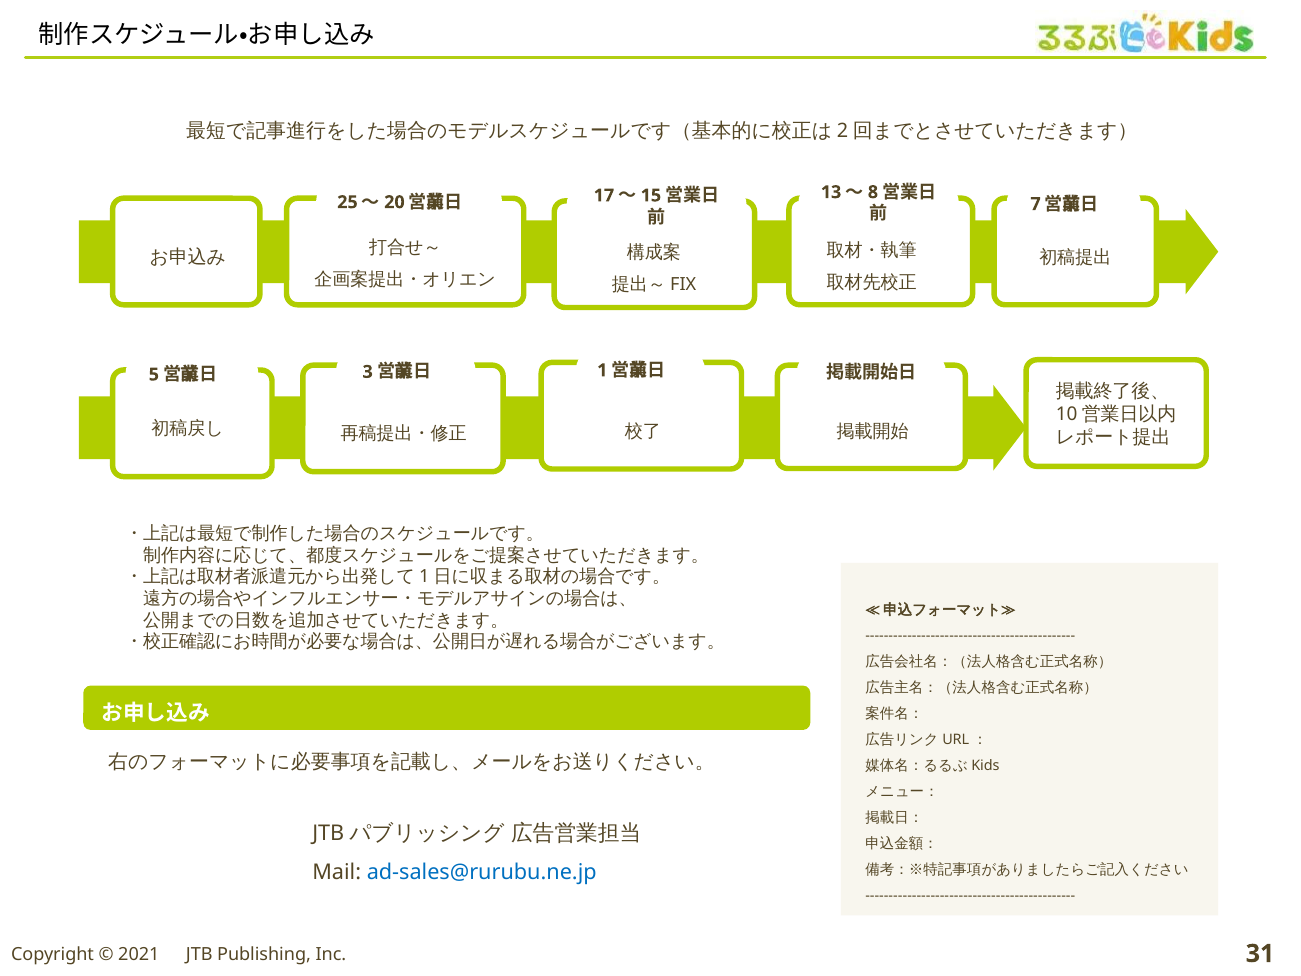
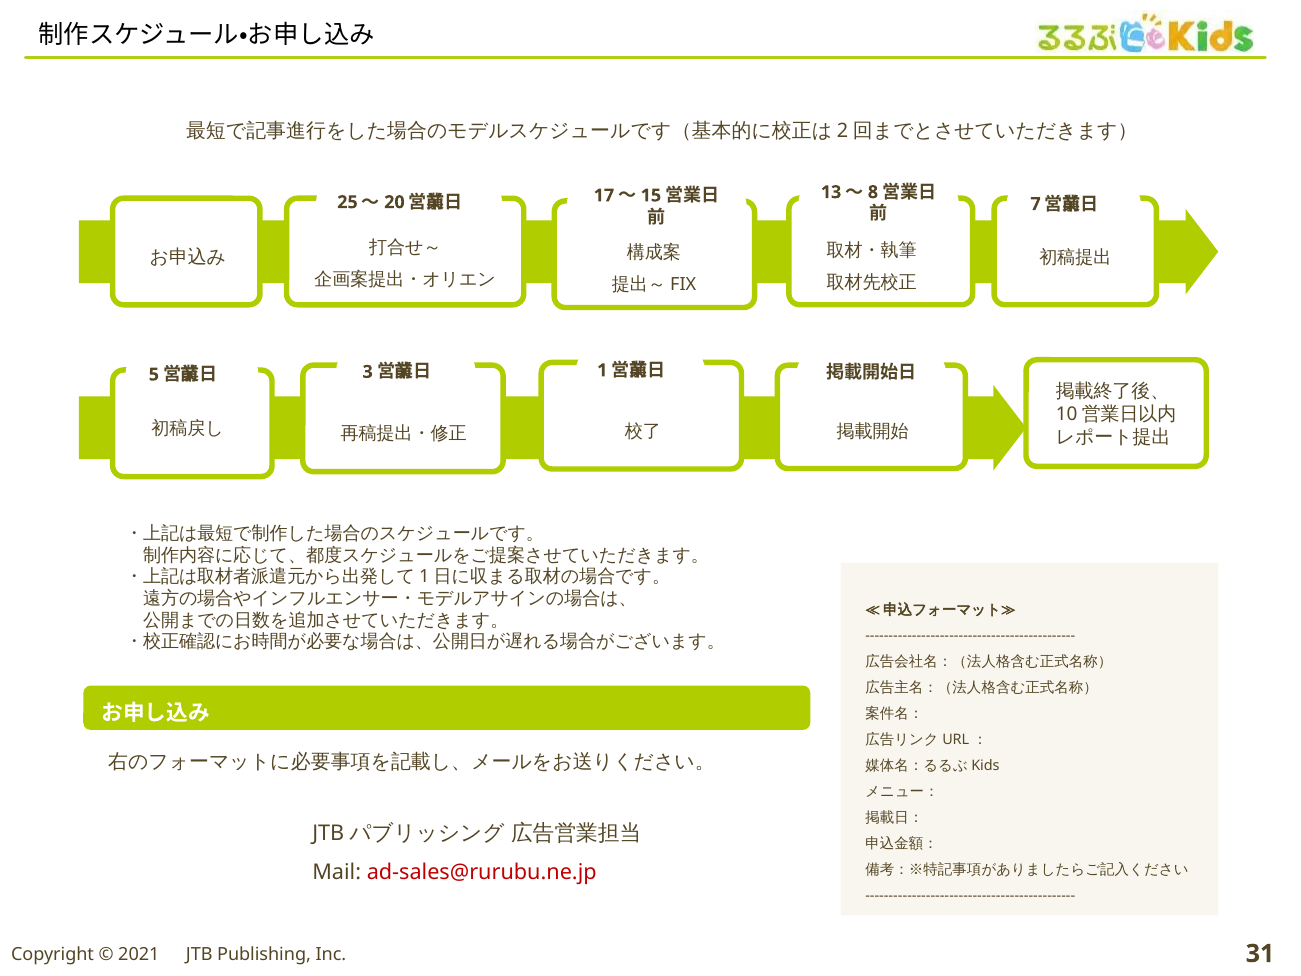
ad-sales@rurubu.ne.jp colour: blue -> red
